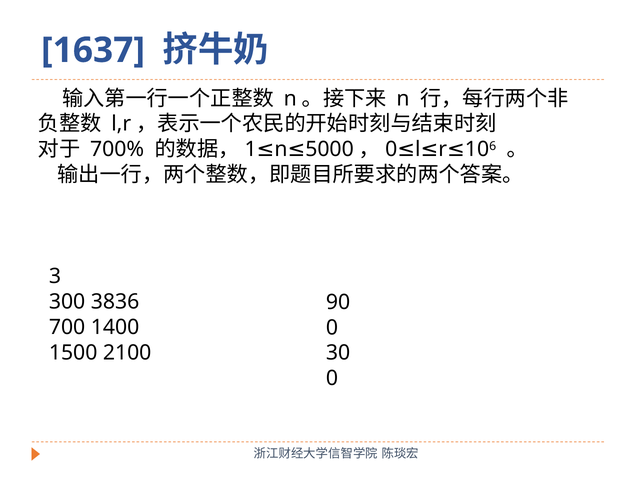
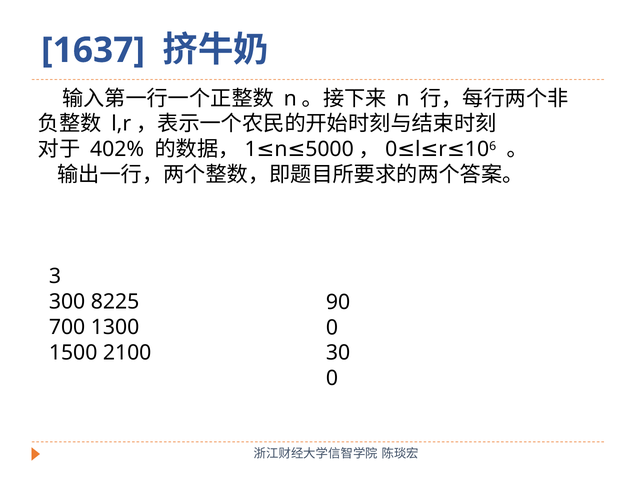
700%: 700% -> 402%
3836: 3836 -> 8225
1400: 1400 -> 1300
